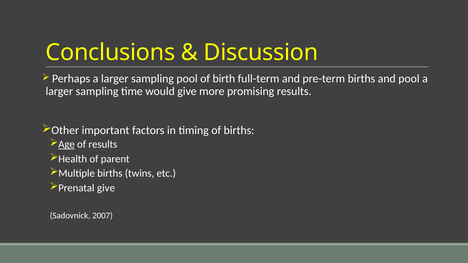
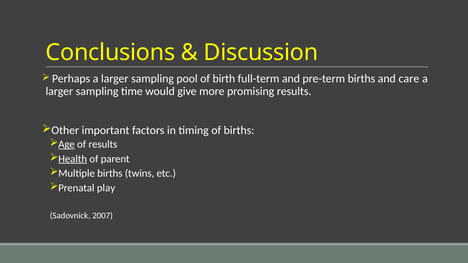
and pool: pool -> care
Health underline: none -> present
Prenatal give: give -> play
